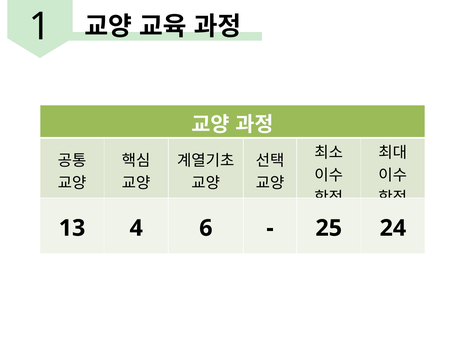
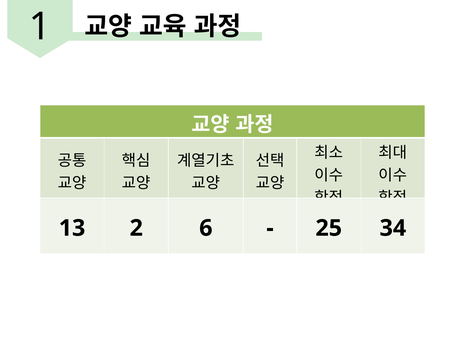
4: 4 -> 2
24: 24 -> 34
